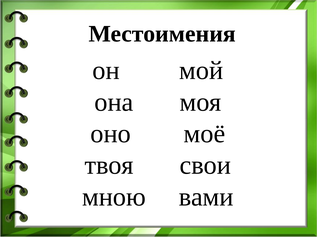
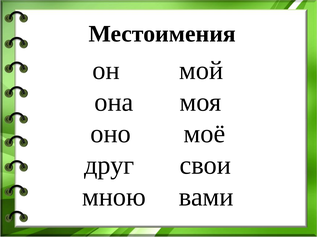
твоя: твоя -> друг
